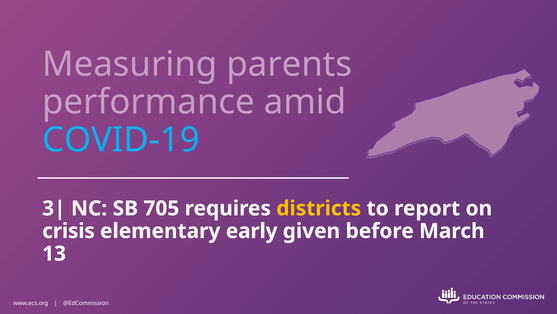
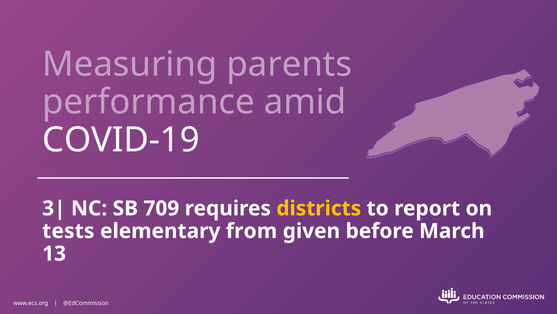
COVID-19 colour: light blue -> white
705: 705 -> 709
crisis: crisis -> tests
early: early -> from
